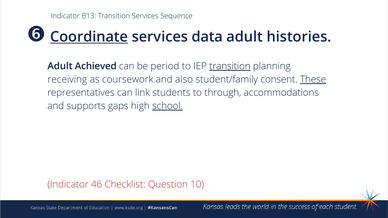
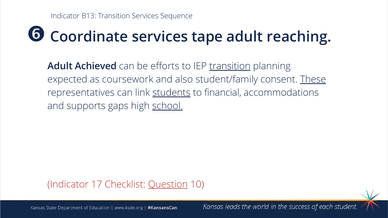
Coordinate underline: present -> none
data: data -> tape
histories: histories -> reaching
period: period -> efforts
receiving: receiving -> expected
students underline: none -> present
through: through -> financial
46: 46 -> 17
Question underline: none -> present
